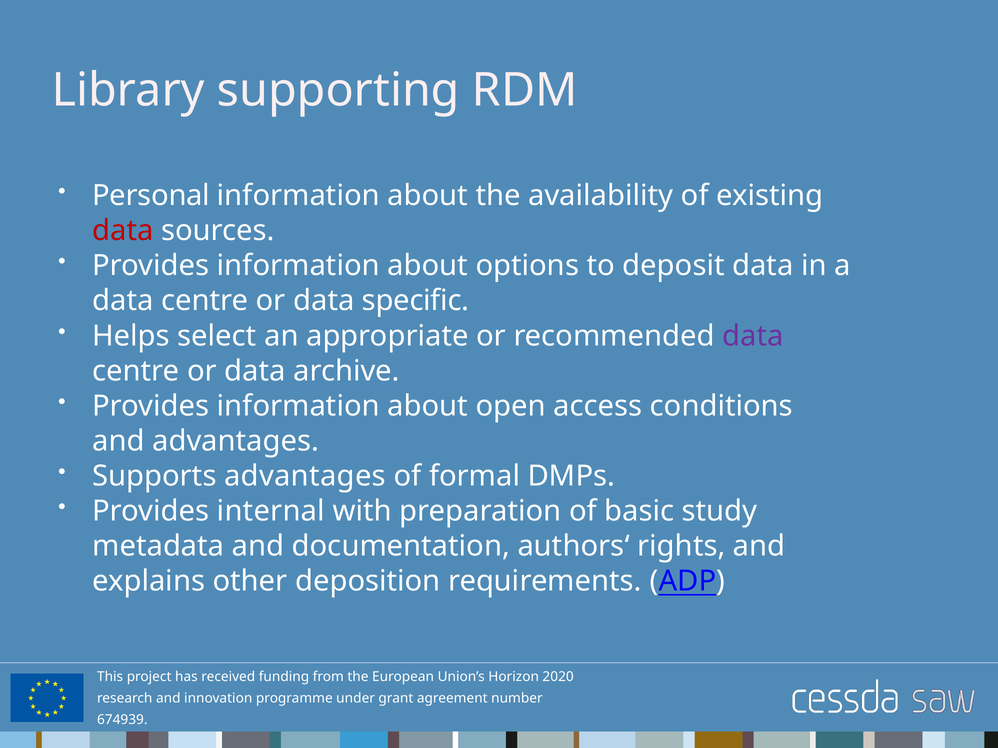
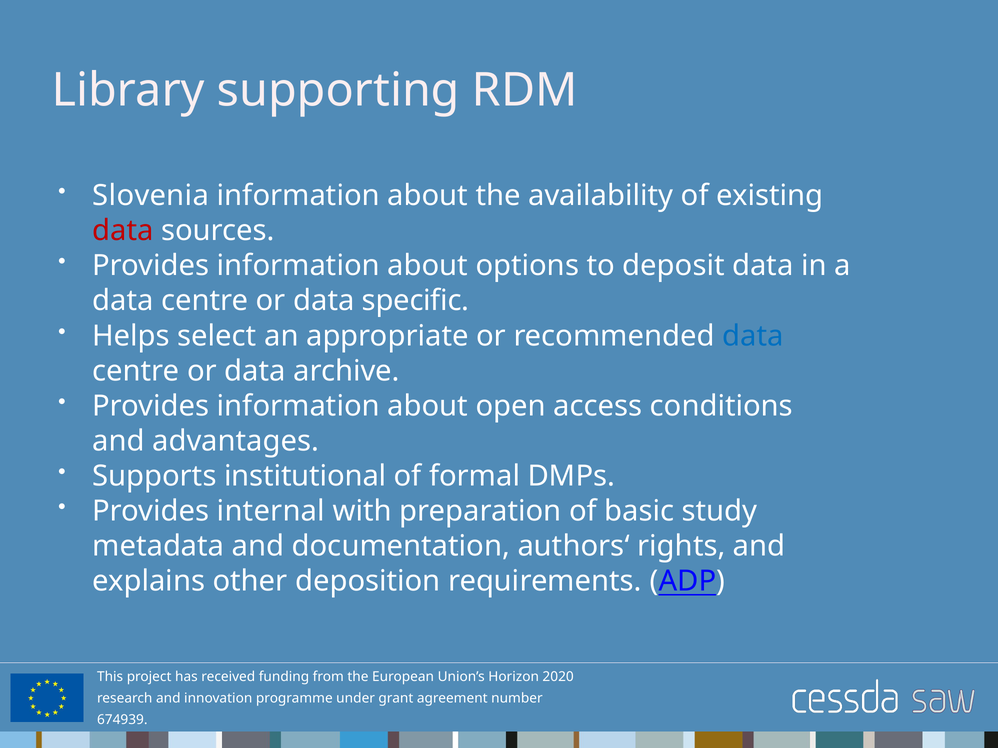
Personal: Personal -> Slovenia
data at (753, 336) colour: purple -> blue
Supports advantages: advantages -> institutional
